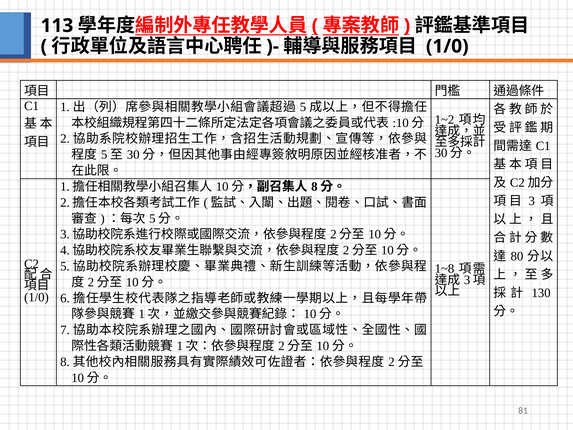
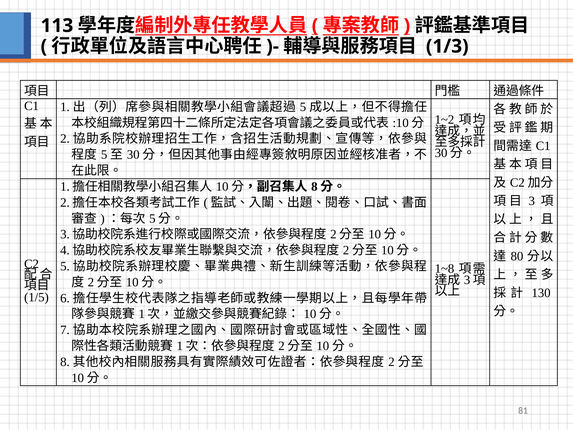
1/0 at (447, 46): 1/0 -> 1/3
1/0 at (36, 297): 1/0 -> 1/5
